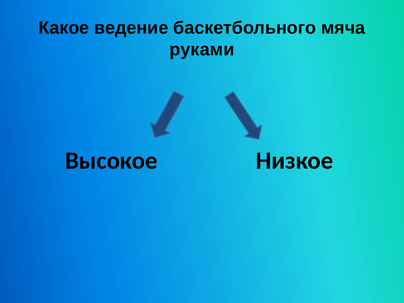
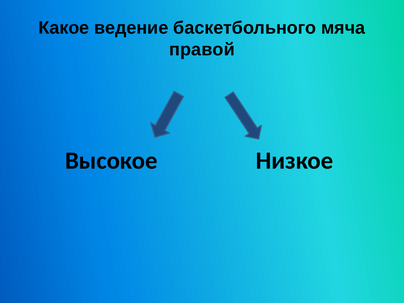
руками: руками -> правой
